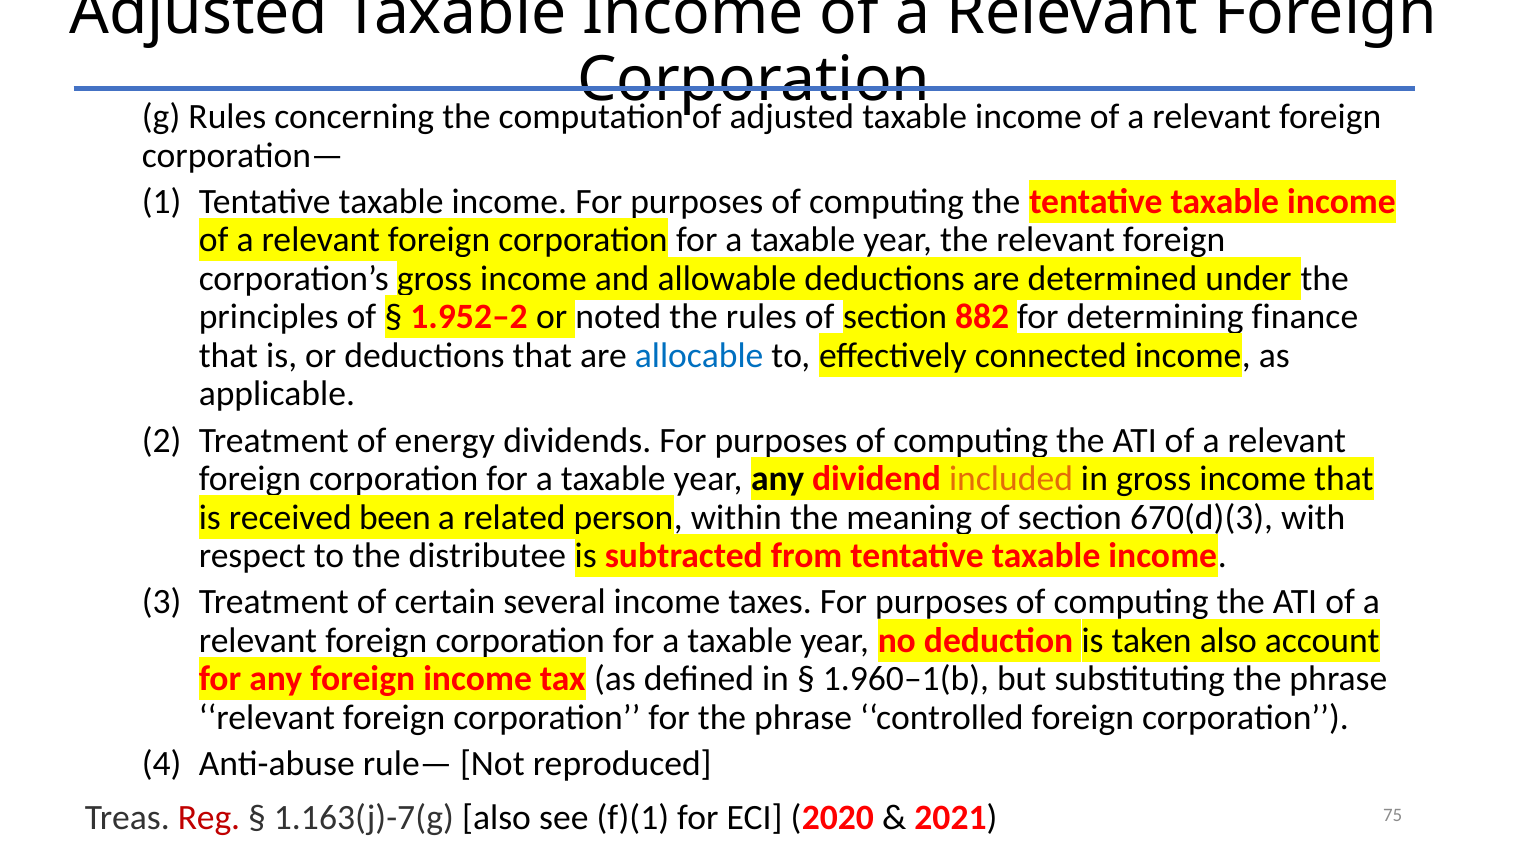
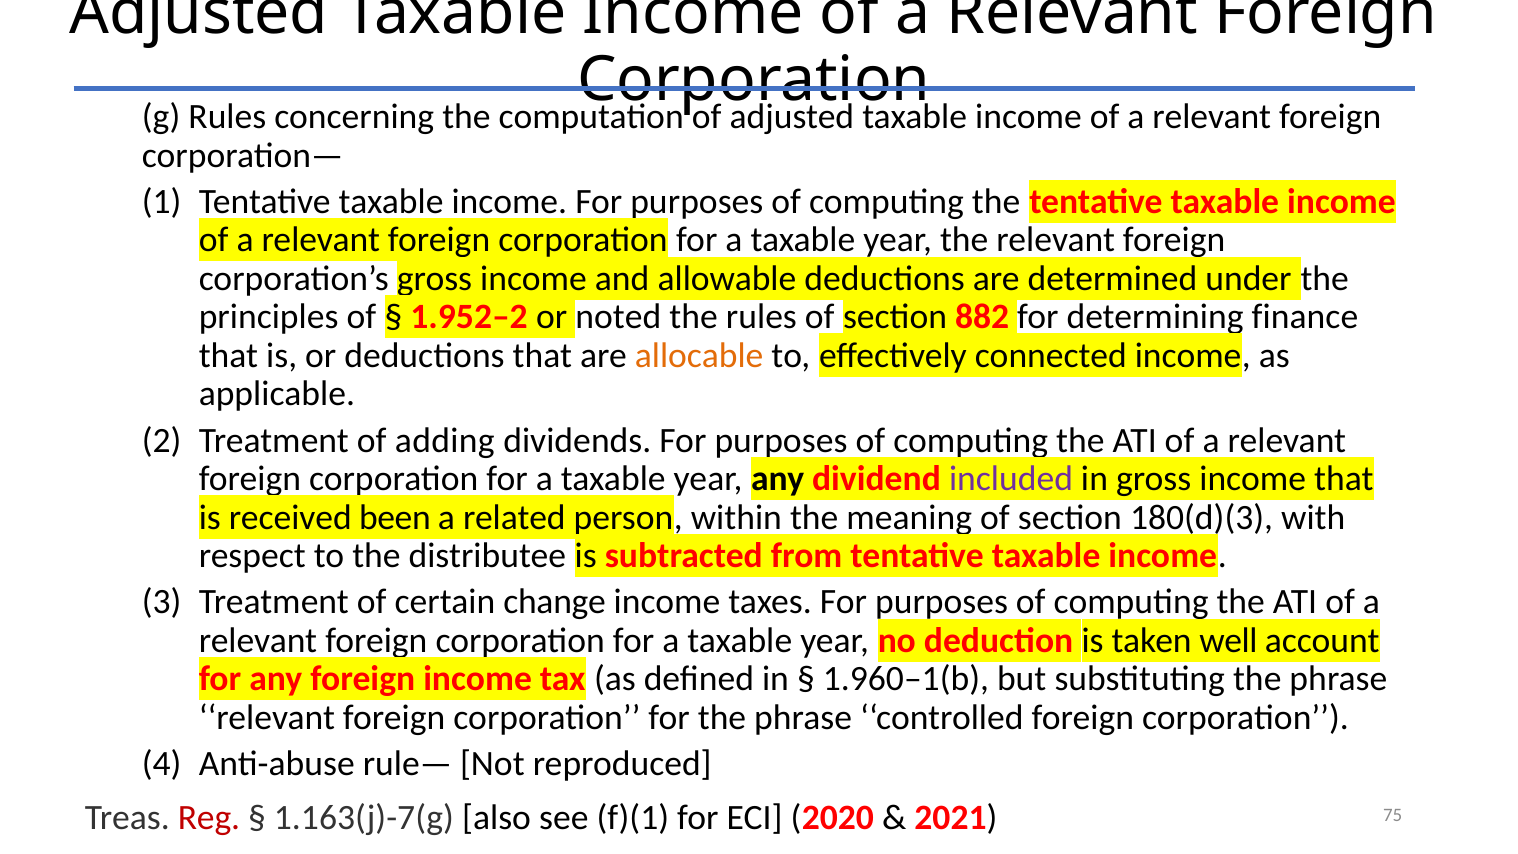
allocable colour: blue -> orange
energy: energy -> adding
included colour: orange -> purple
670(d)(3: 670(d)(3 -> 180(d)(3
several: several -> change
taken also: also -> well
